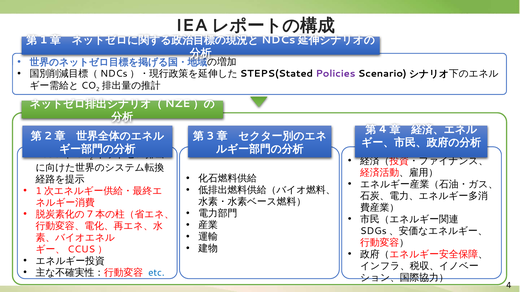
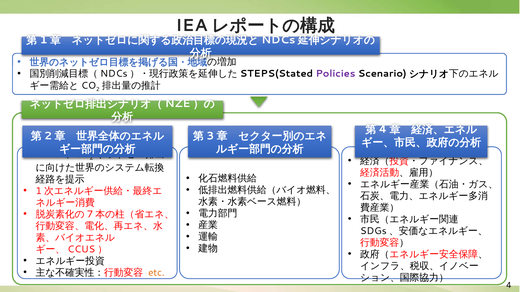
etc colour: blue -> orange
